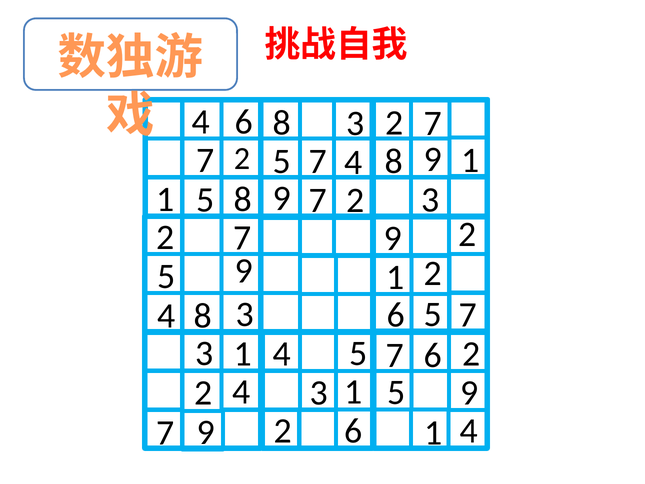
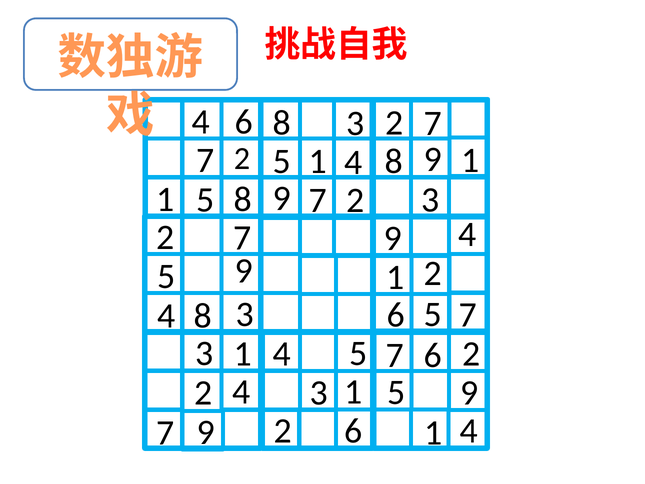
7 7: 7 -> 1
2 at (467, 234): 2 -> 4
